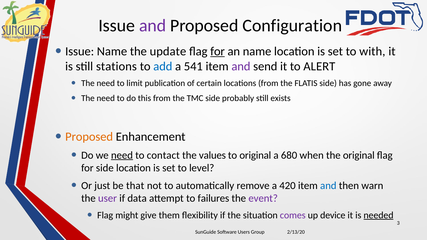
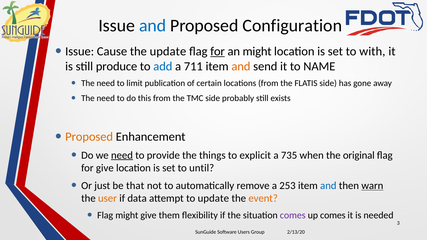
and at (153, 26) colour: purple -> blue
Issue Name: Name -> Cause
an name: name -> might
stations: stations -> produce
541: 541 -> 711
and at (241, 66) colour: purple -> orange
ALERT: ALERT -> NAME
contact: contact -> provide
values: values -> things
to original: original -> explicit
680: 680 -> 735
for side: side -> give
level: level -> until
420: 420 -> 253
warn underline: none -> present
user colour: purple -> orange
to failures: failures -> update
event colour: purple -> orange
up device: device -> comes
needed underline: present -> none
